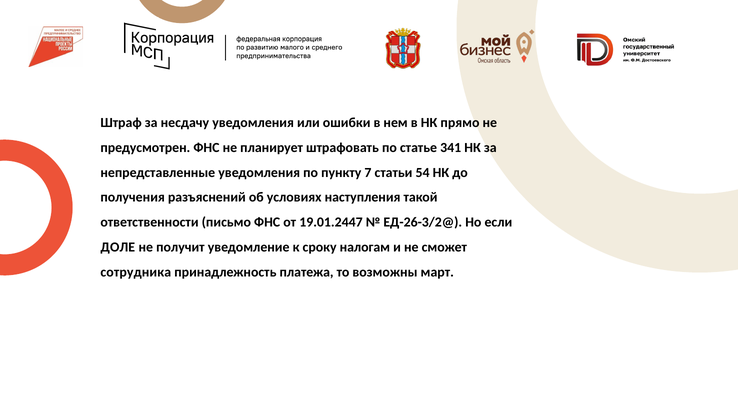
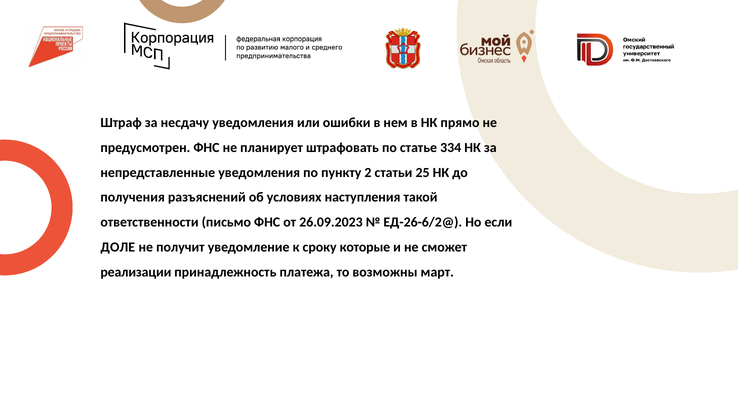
341: 341 -> 334
7: 7 -> 2
54: 54 -> 25
19.01.2447: 19.01.2447 -> 26.09.2023
ЕД-26-3/2@: ЕД-26-3/2@ -> ЕД-26-6/2@
налогам: налогам -> которые
сотрудника: сотрудника -> реализации
